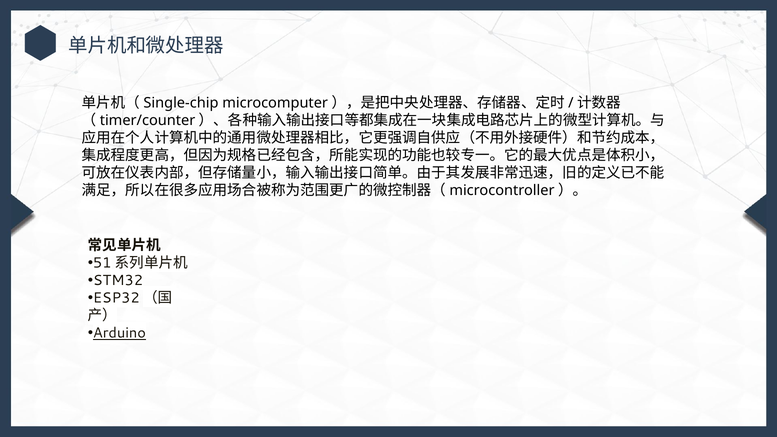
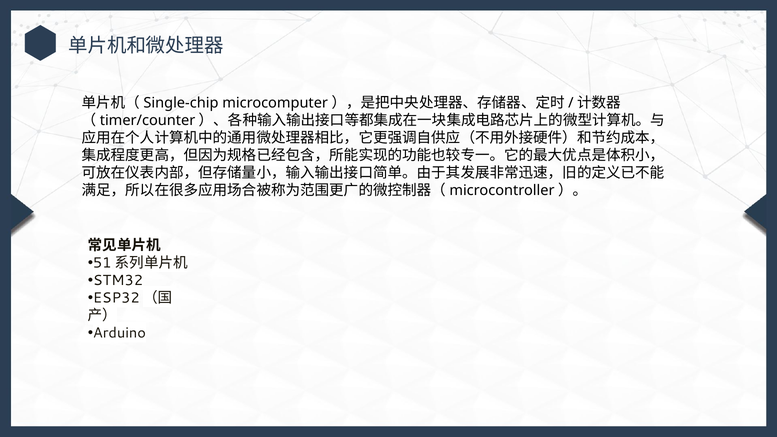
Arduino underline: present -> none
